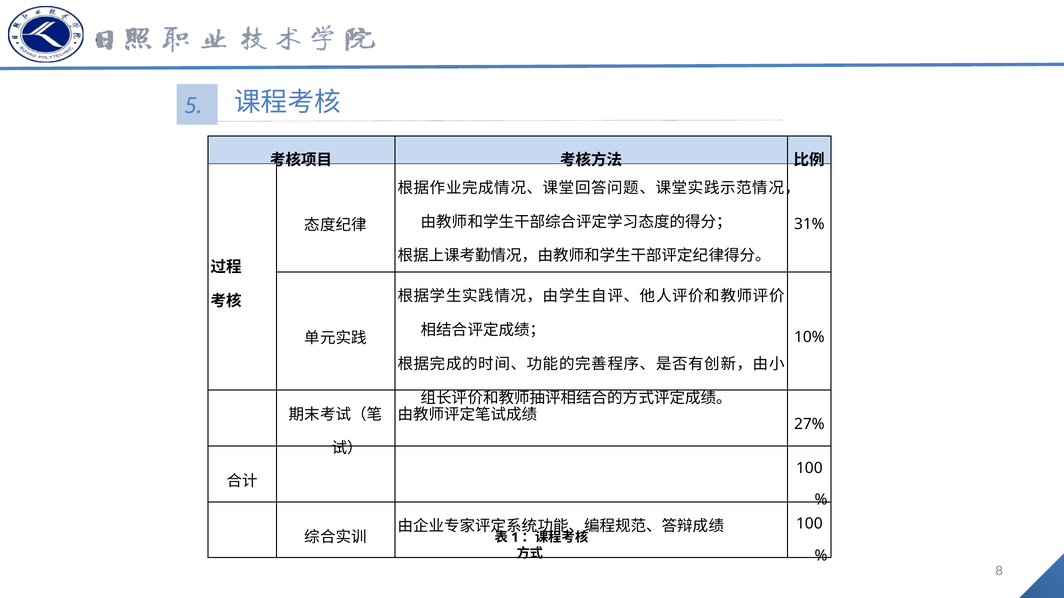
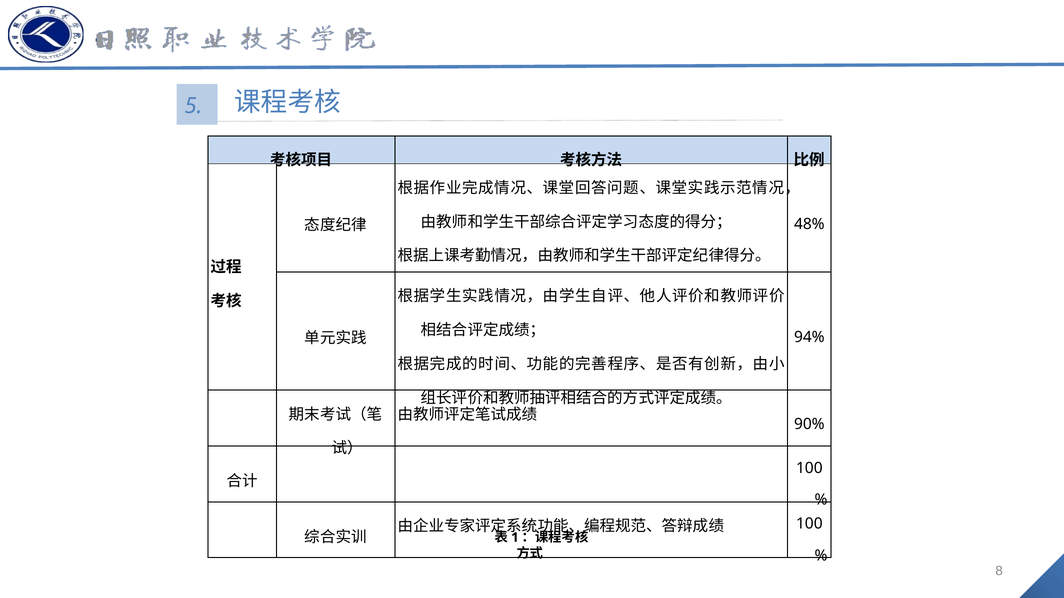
31%: 31% -> 48%
10%: 10% -> 94%
27%: 27% -> 90%
